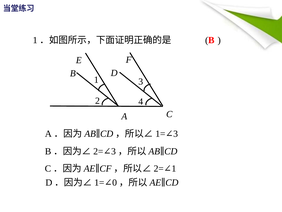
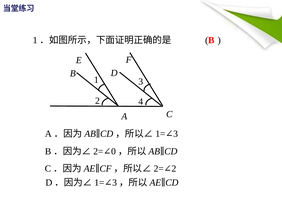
3 at (113, 151): 3 -> 0
1 at (174, 168): 1 -> 2
0 at (115, 182): 0 -> 3
